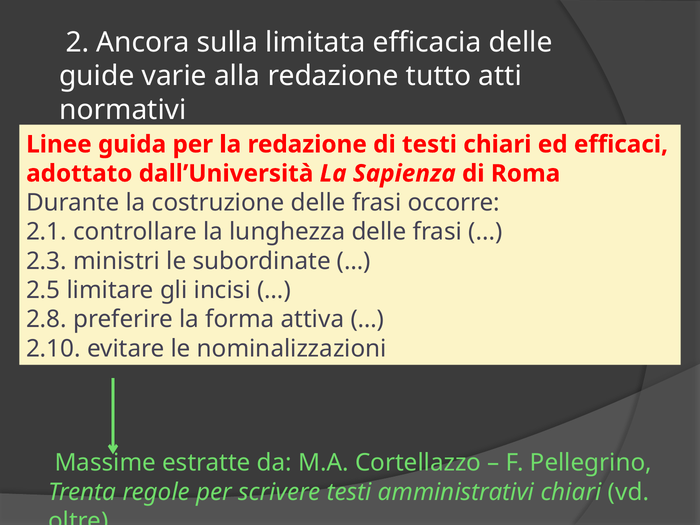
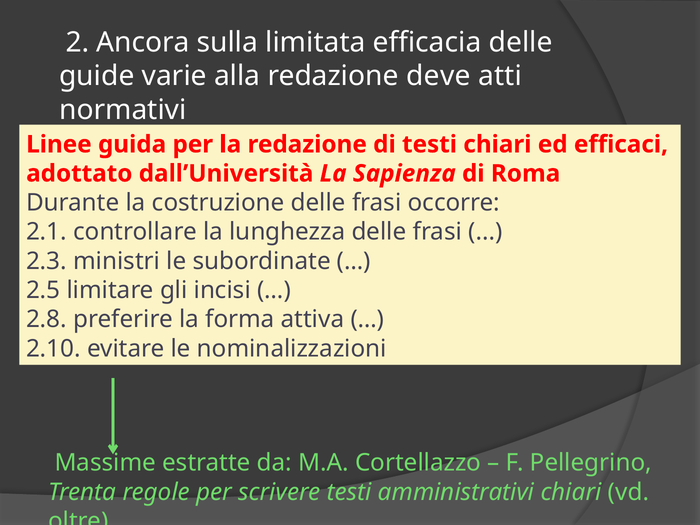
tutto: tutto -> deve
